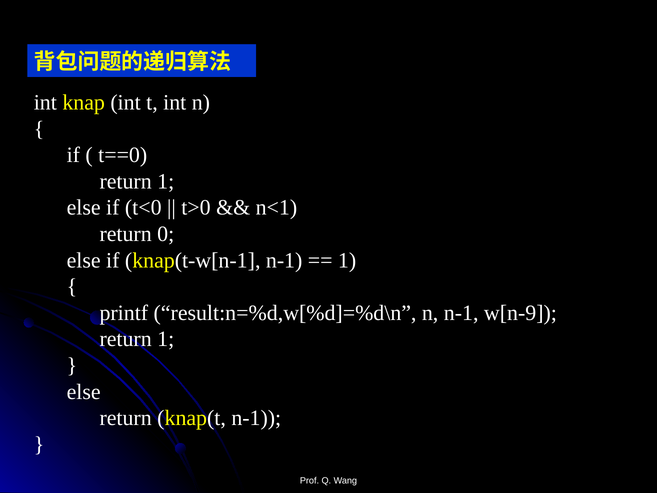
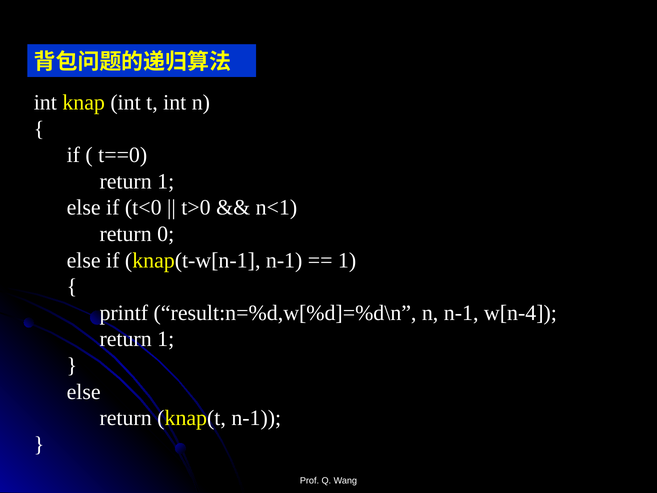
w[n-9: w[n-9 -> w[n-4
